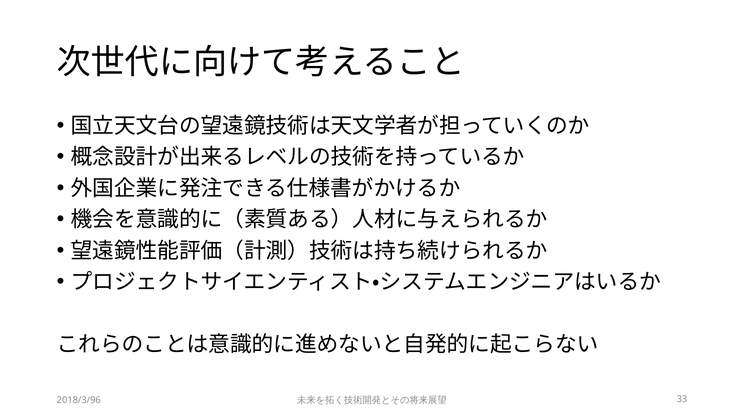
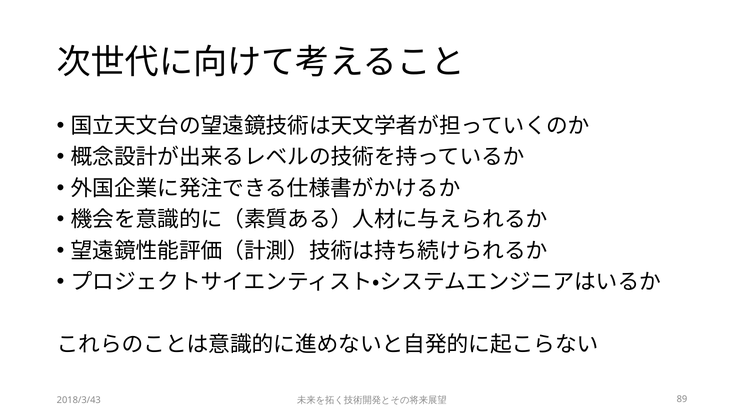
2018/3/96: 2018/3/96 -> 2018/3/43
33: 33 -> 89
